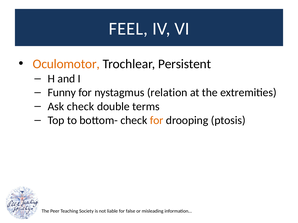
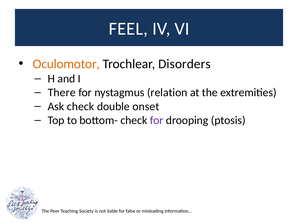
Persistent: Persistent -> Disorders
Funny: Funny -> There
terms: terms -> onset
for at (157, 121) colour: orange -> purple
